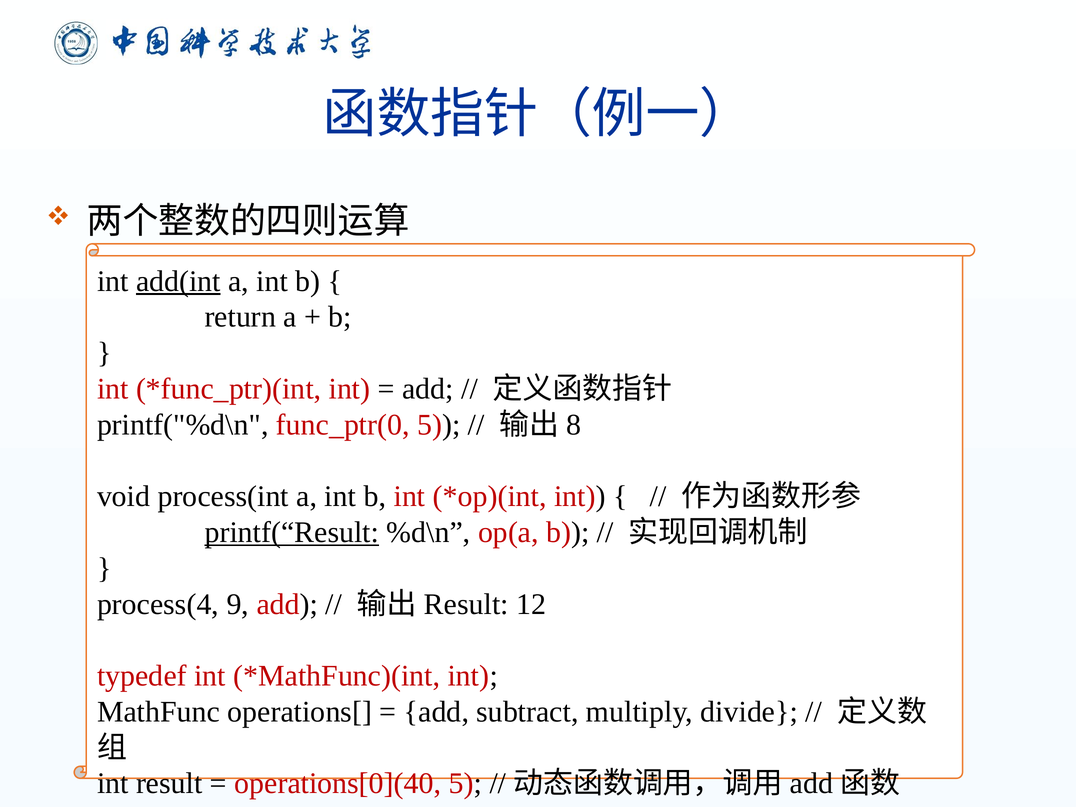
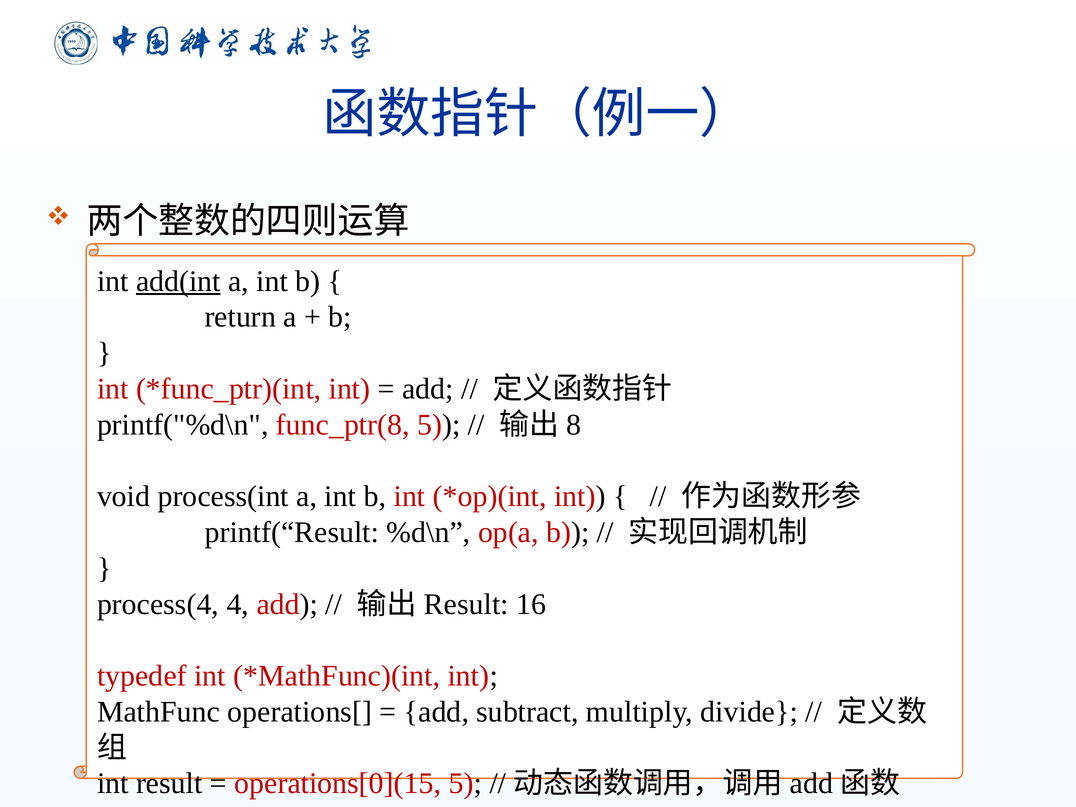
func_ptr(0: func_ptr(0 -> func_ptr(8
printf(“Result underline: present -> none
9: 9 -> 4
12: 12 -> 16
operations[0](40: operations[0](40 -> operations[0](15
